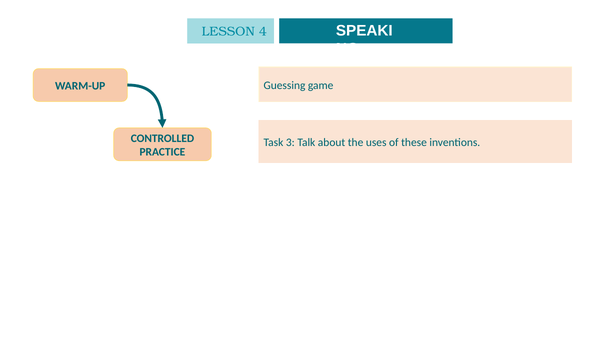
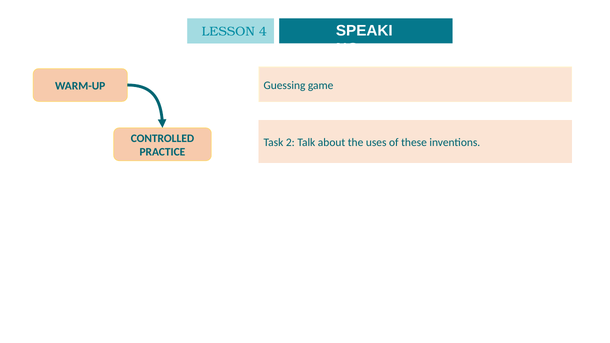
3: 3 -> 2
